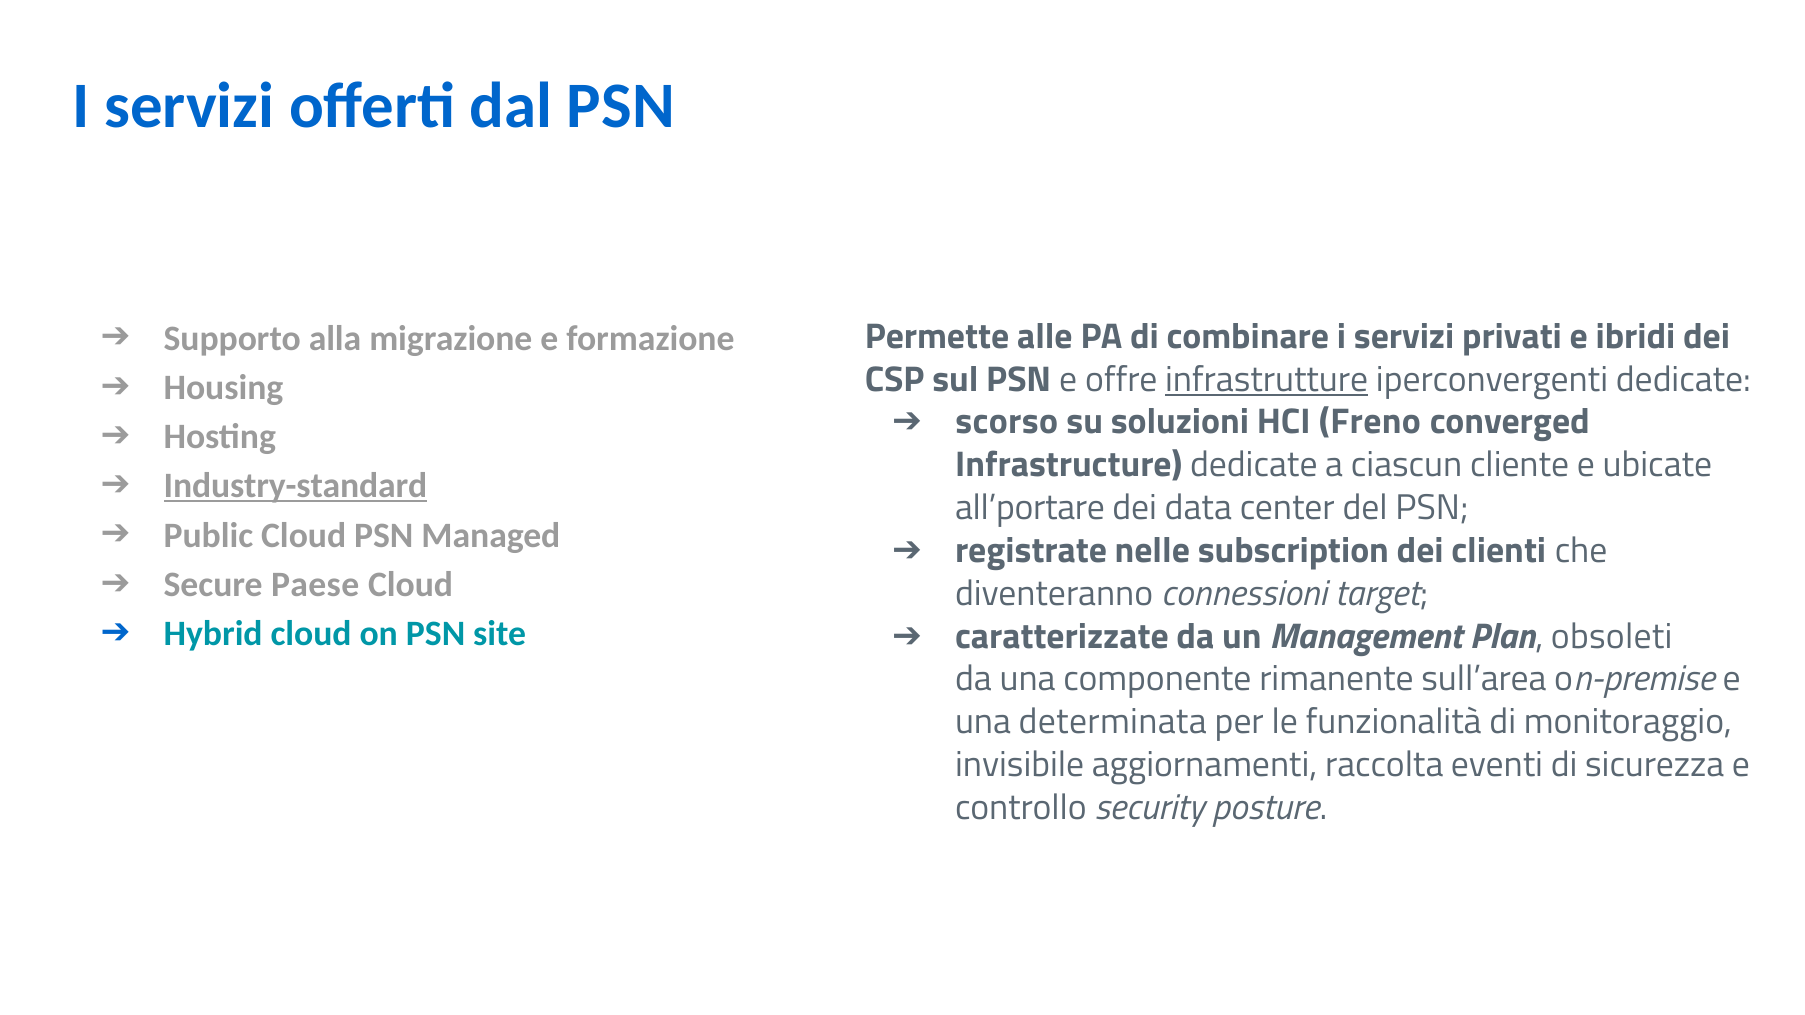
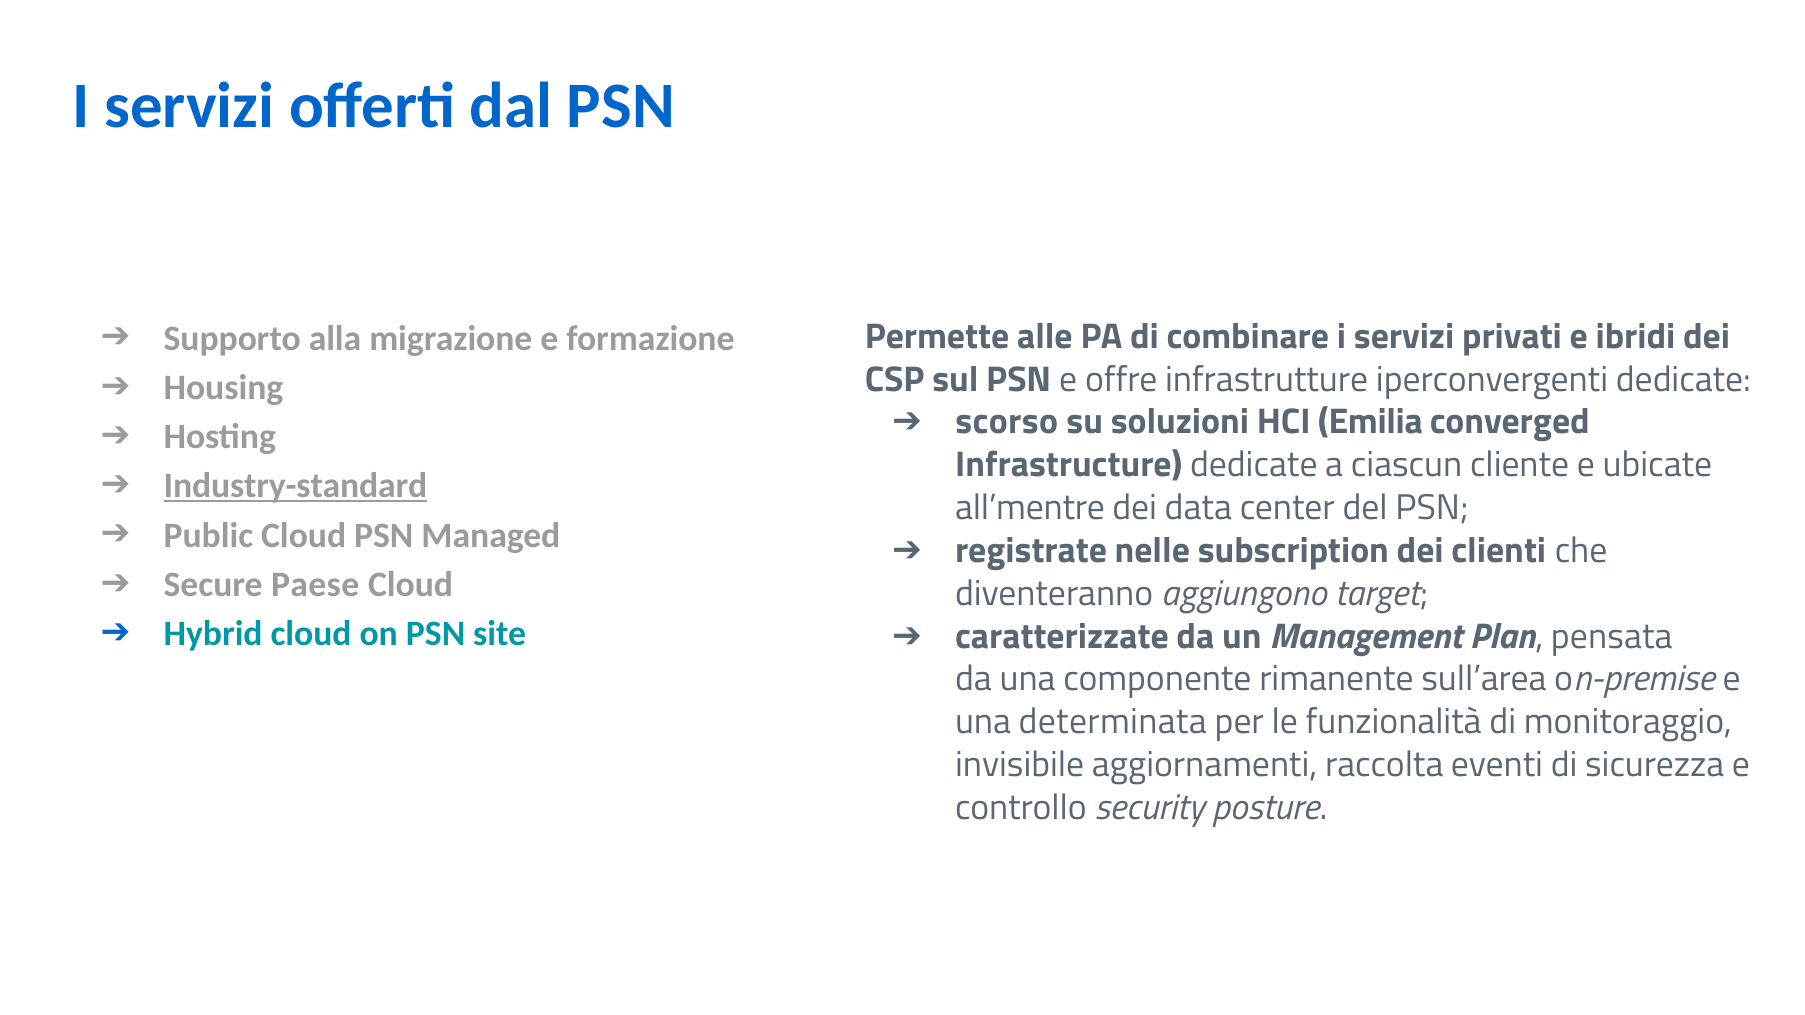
infrastrutture underline: present -> none
Freno: Freno -> Emilia
all’portare: all’portare -> all’mentre
connessioni: connessioni -> aggiungono
obsoleti: obsoleti -> pensata
